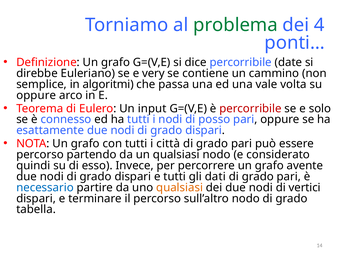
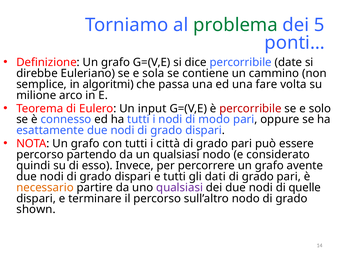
4: 4 -> 5
very: very -> sola
vale: vale -> fare
oppure at (36, 95): oppure -> milione
posso: posso -> modo
necessario colour: blue -> orange
qualsiasi at (180, 188) colour: orange -> purple
vertici: vertici -> quelle
tabella: tabella -> shown
